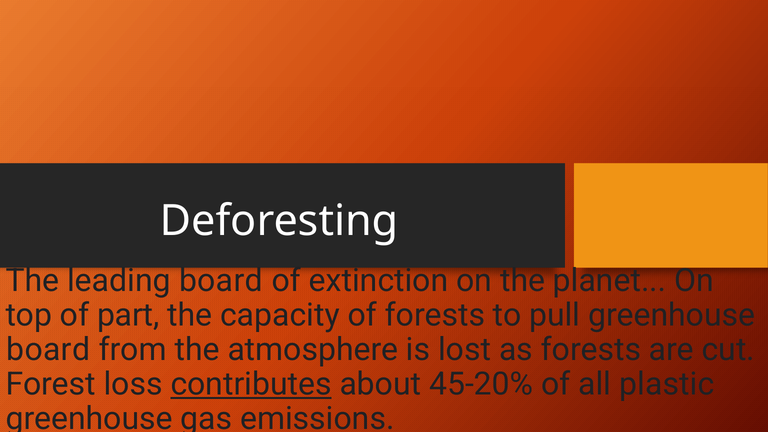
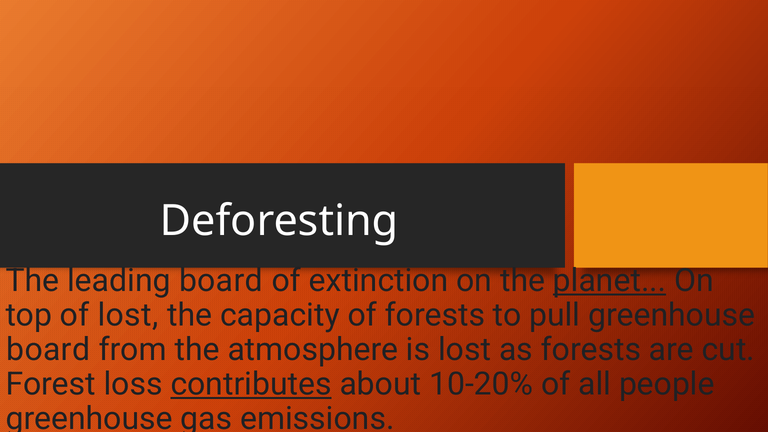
planet underline: none -> present
of part: part -> lost
45-20%: 45-20% -> 10-20%
plastic: plastic -> people
